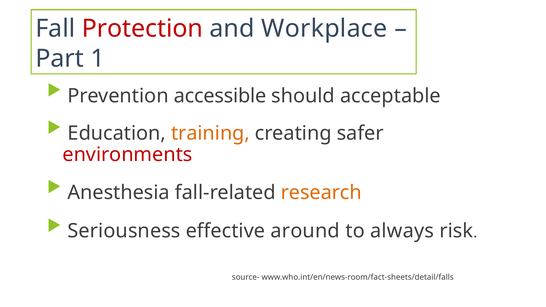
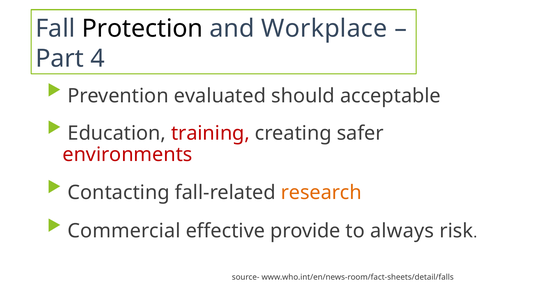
Protection colour: red -> black
1: 1 -> 4
accessible: accessible -> evaluated
training colour: orange -> red
Anesthesia: Anesthesia -> Contacting
Seriousness: Seriousness -> Commercial
around: around -> provide
